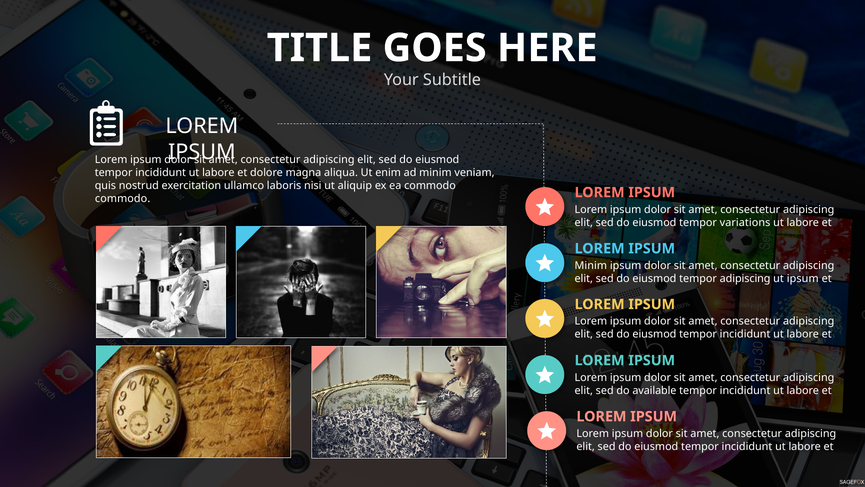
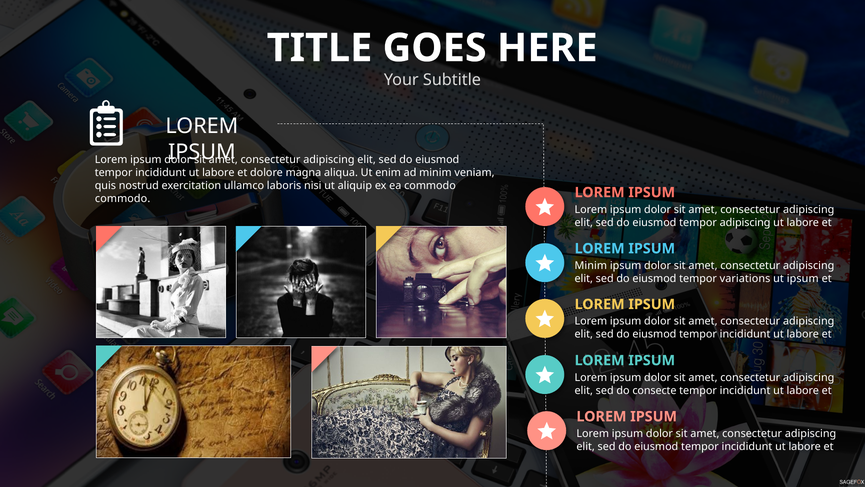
tempor variations: variations -> adipiscing
tempor adipiscing: adipiscing -> variations
available: available -> consecte
